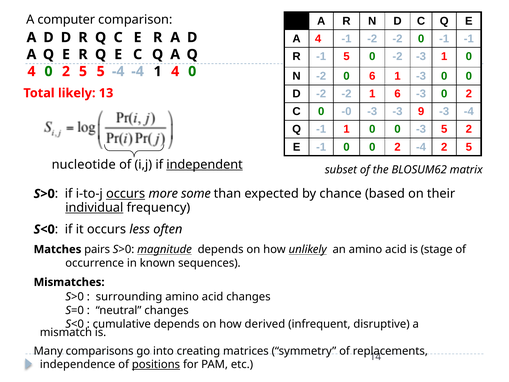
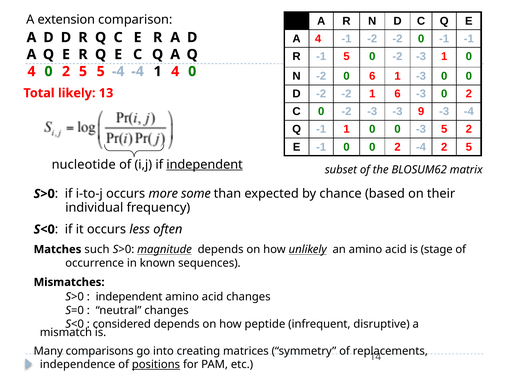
computer: computer -> extension
C 0 -0: -0 -> -2
occurs at (126, 194) underline: present -> none
individual underline: present -> none
pairs: pairs -> such
surrounding at (129, 296): surrounding -> independent
cumulative: cumulative -> considered
derived: derived -> peptide
